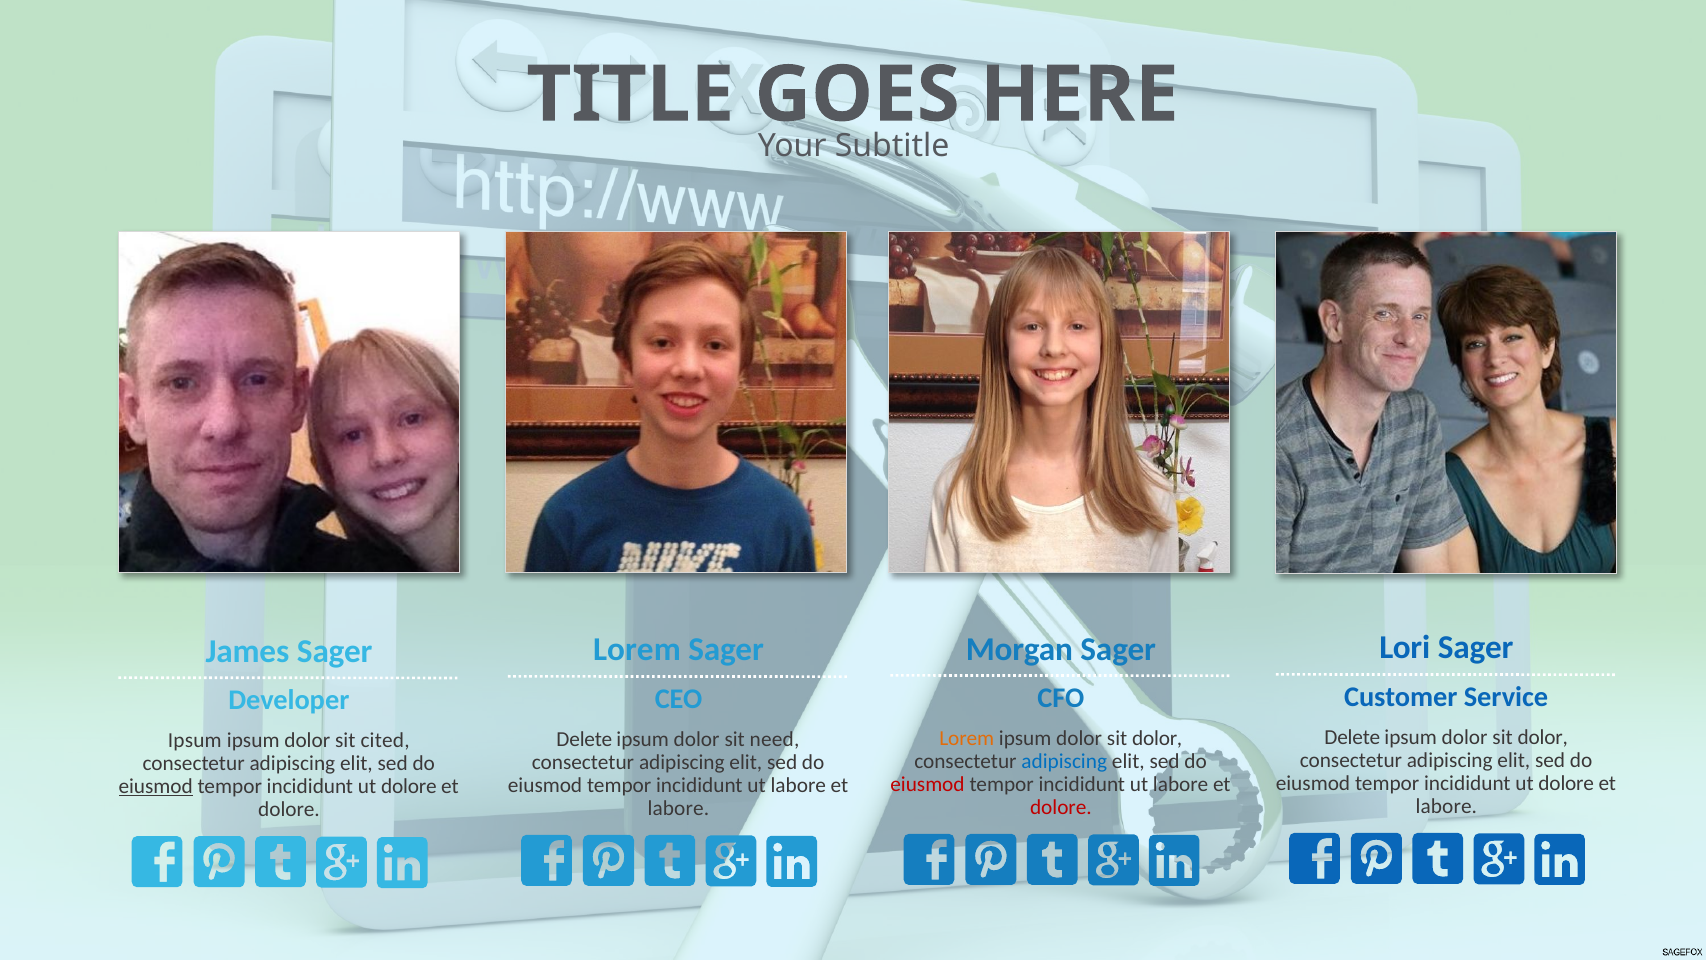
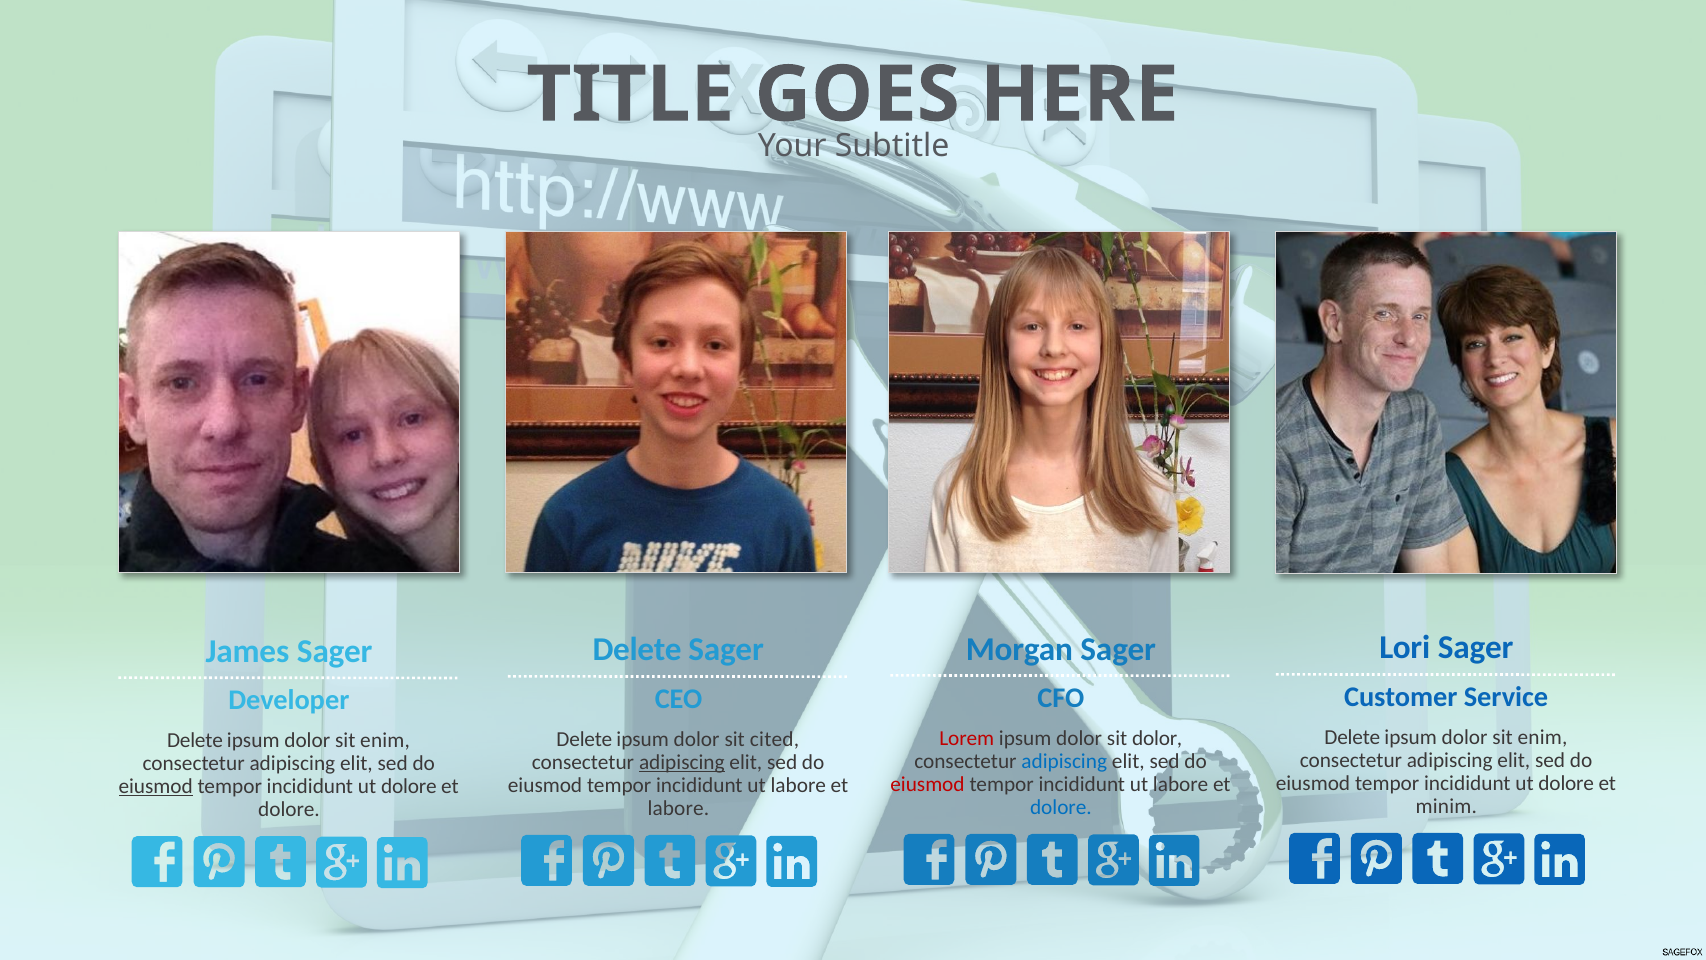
Lorem at (637, 650): Lorem -> Delete
dolor at (1543, 737): dolor -> enim
Lorem at (967, 738) colour: orange -> red
need: need -> cited
Ipsum at (195, 740): Ipsum -> Delete
cited at (385, 740): cited -> enim
adipiscing at (682, 762) underline: none -> present
labore at (1446, 806): labore -> minim
dolore at (1061, 807) colour: red -> blue
